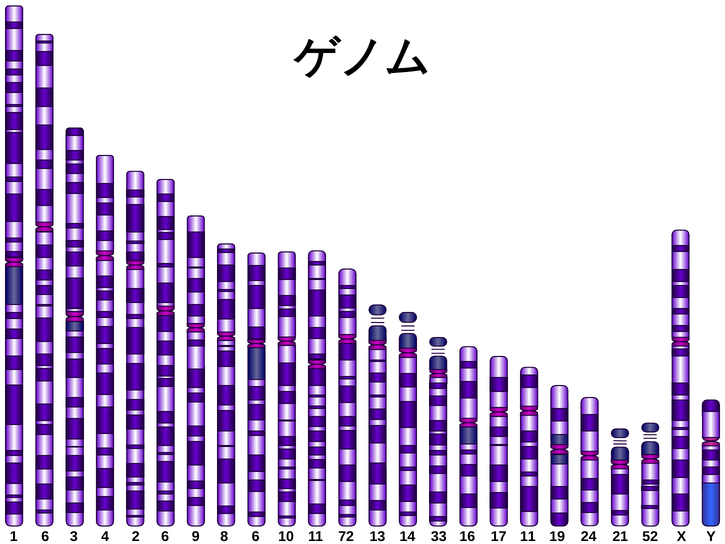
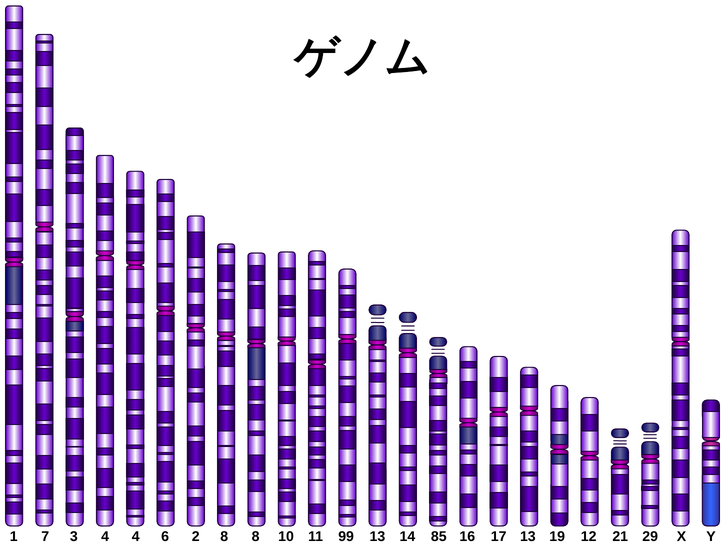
1 6: 6 -> 7
4 2: 2 -> 4
9: 9 -> 2
8 6: 6 -> 8
72: 72 -> 99
33: 33 -> 85
17 11: 11 -> 13
24: 24 -> 12
52: 52 -> 29
